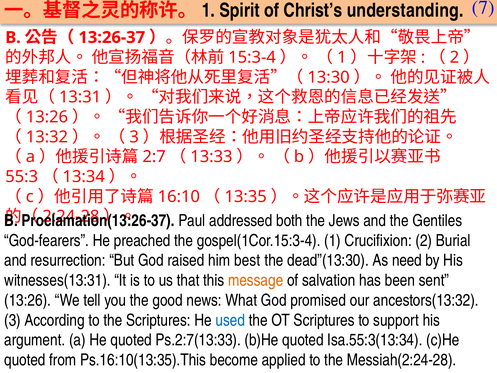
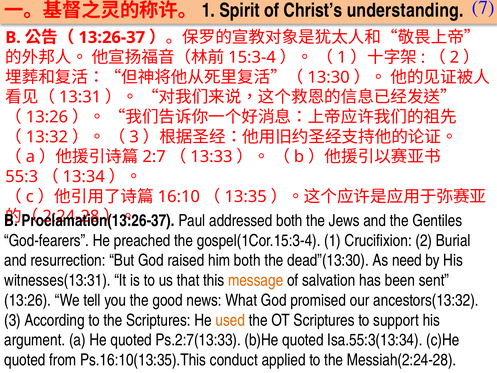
him best: best -> both
used colour: blue -> orange
become: become -> conduct
